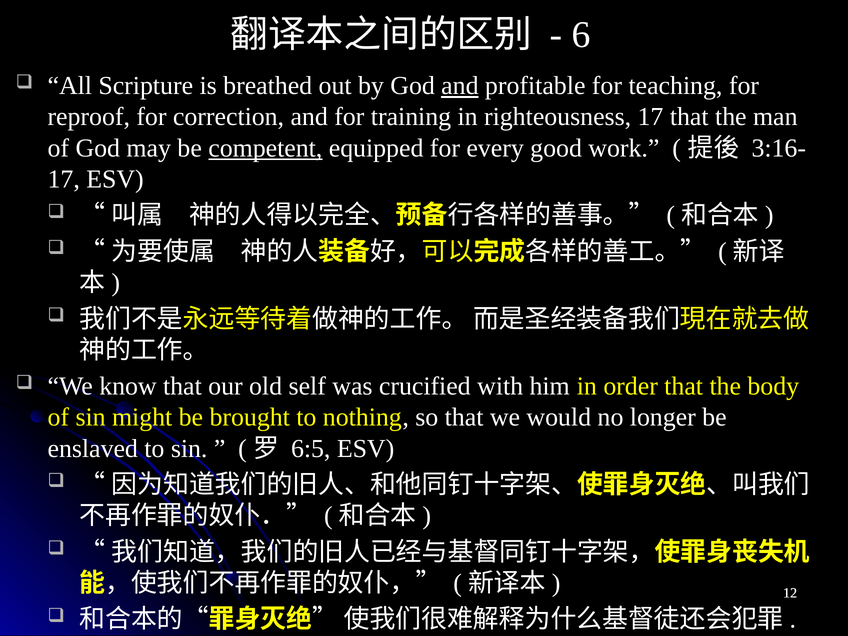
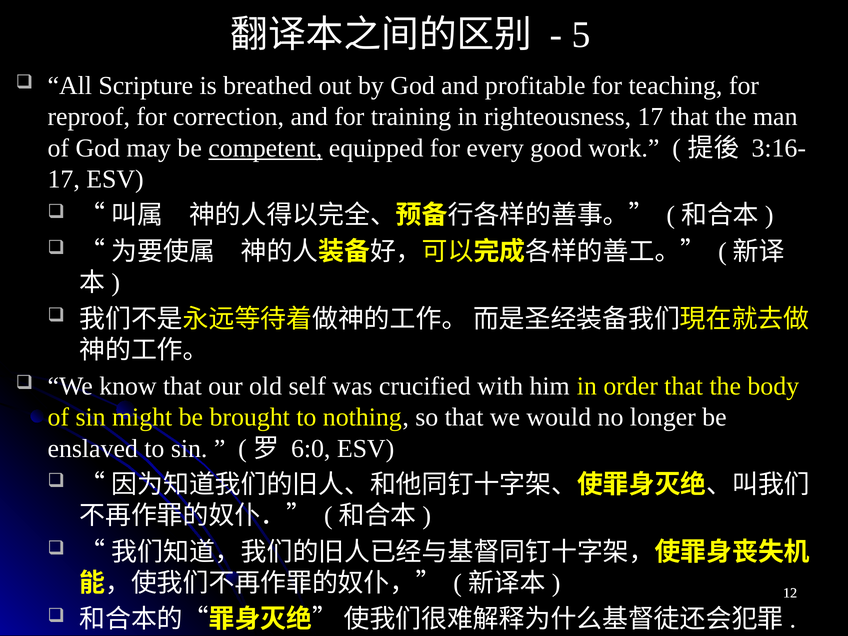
6: 6 -> 5
and at (460, 86) underline: present -> none
6:5: 6:5 -> 6:0
